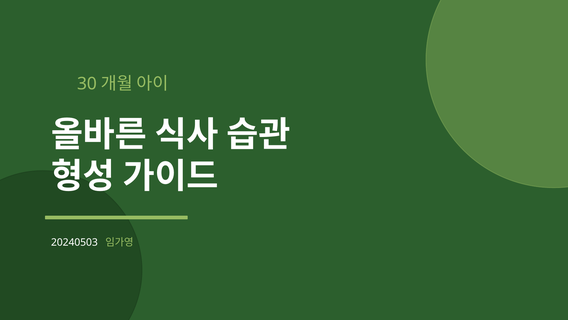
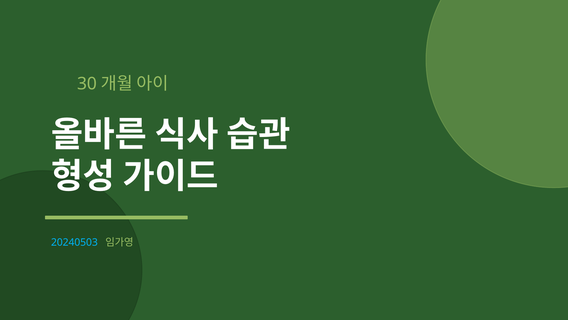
20240503 colour: white -> light blue
